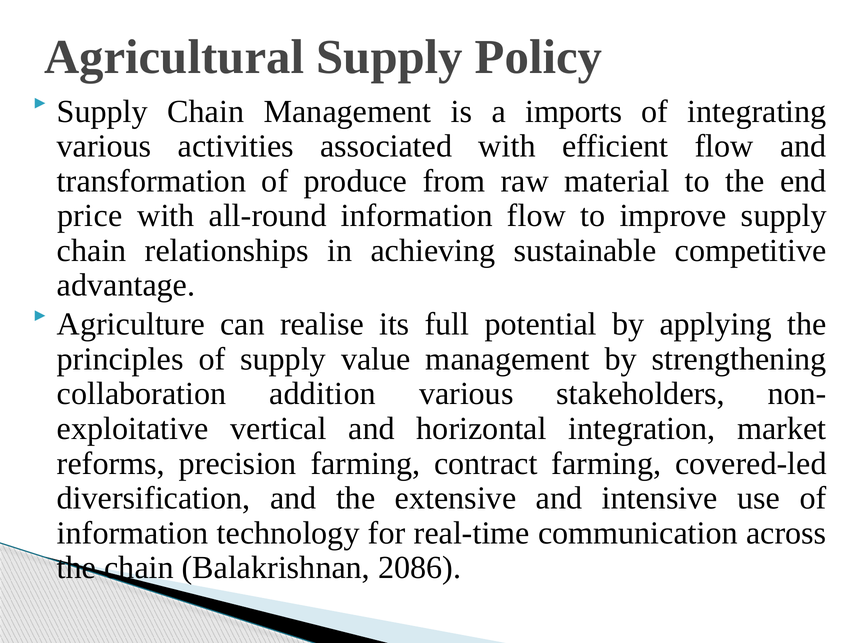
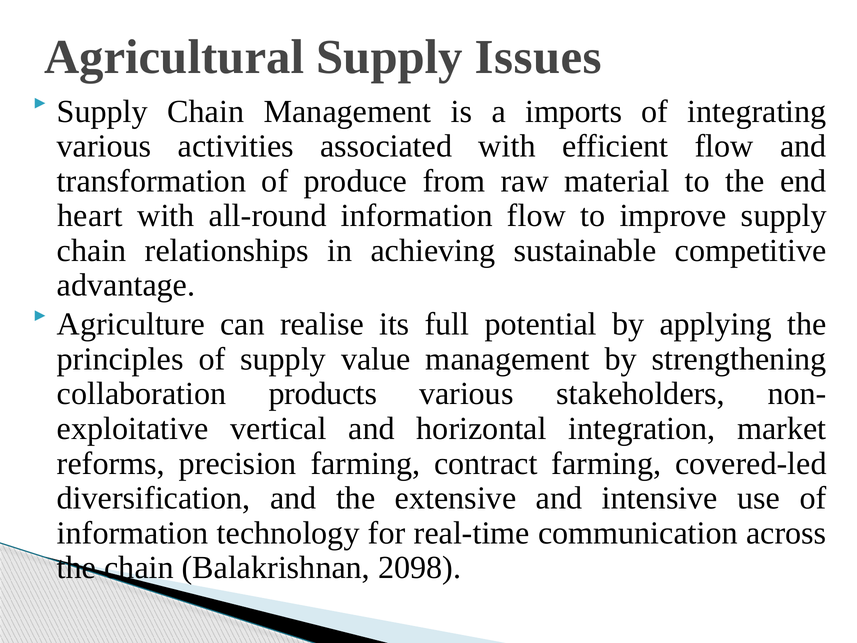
Policy: Policy -> Issues
price: price -> heart
addition: addition -> products
2086: 2086 -> 2098
